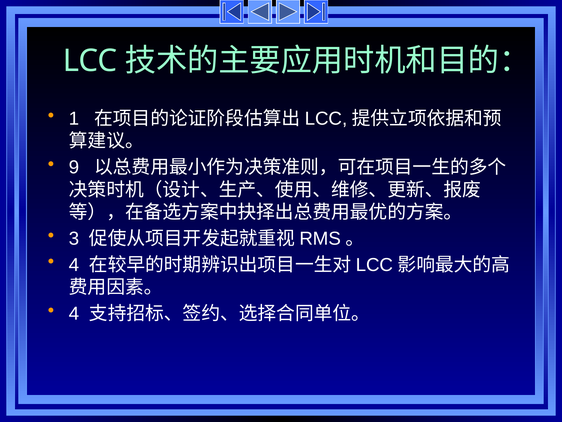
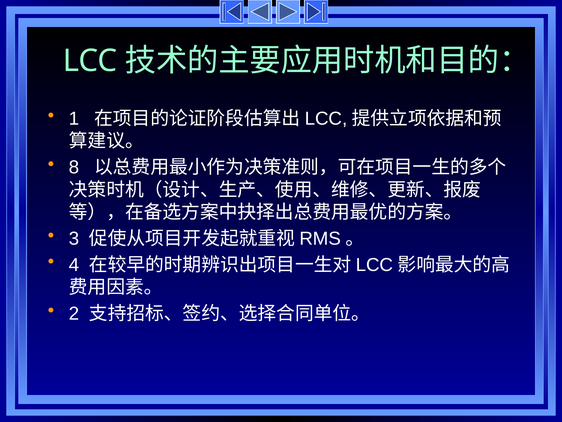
9: 9 -> 8
4 at (74, 313): 4 -> 2
